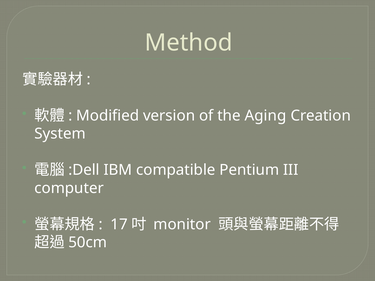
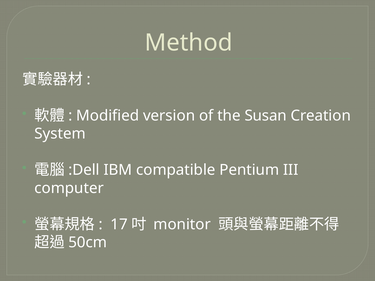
Aging: Aging -> Susan
